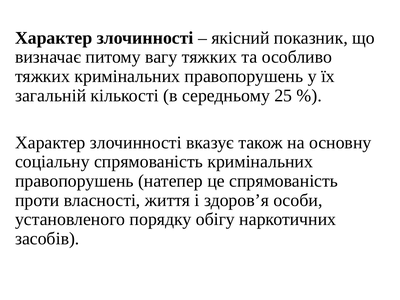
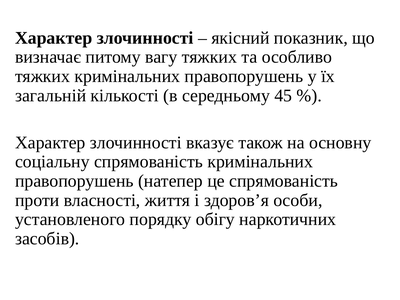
25: 25 -> 45
